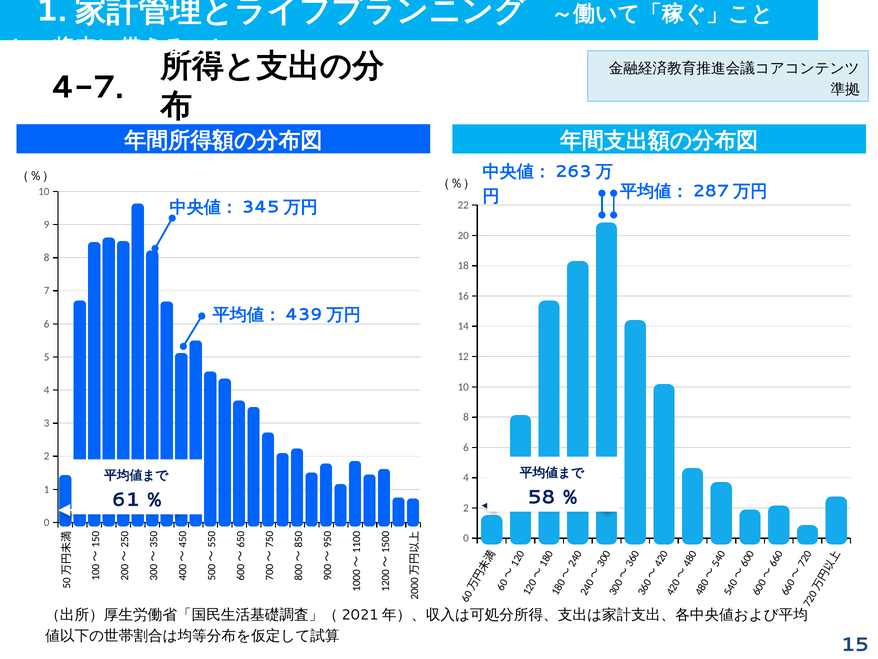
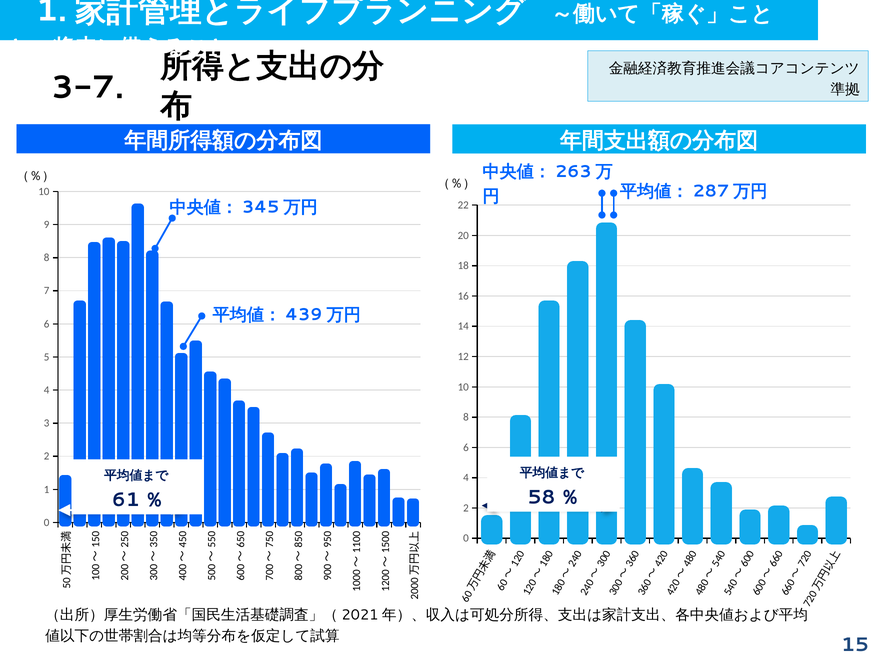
4-7: 4-7 -> 3-7
